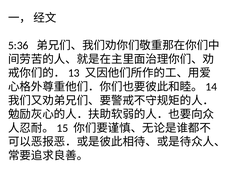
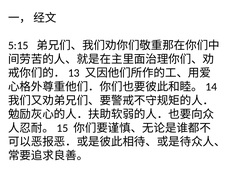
5:36: 5:36 -> 5:15
